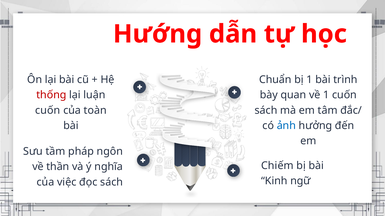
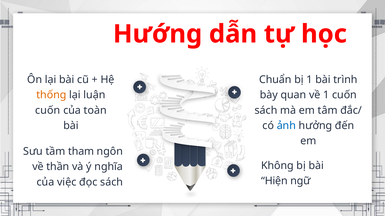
thống colour: red -> orange
pháp: pháp -> tham
Chiếm: Chiếm -> Không
Kinh: Kinh -> Hiện
